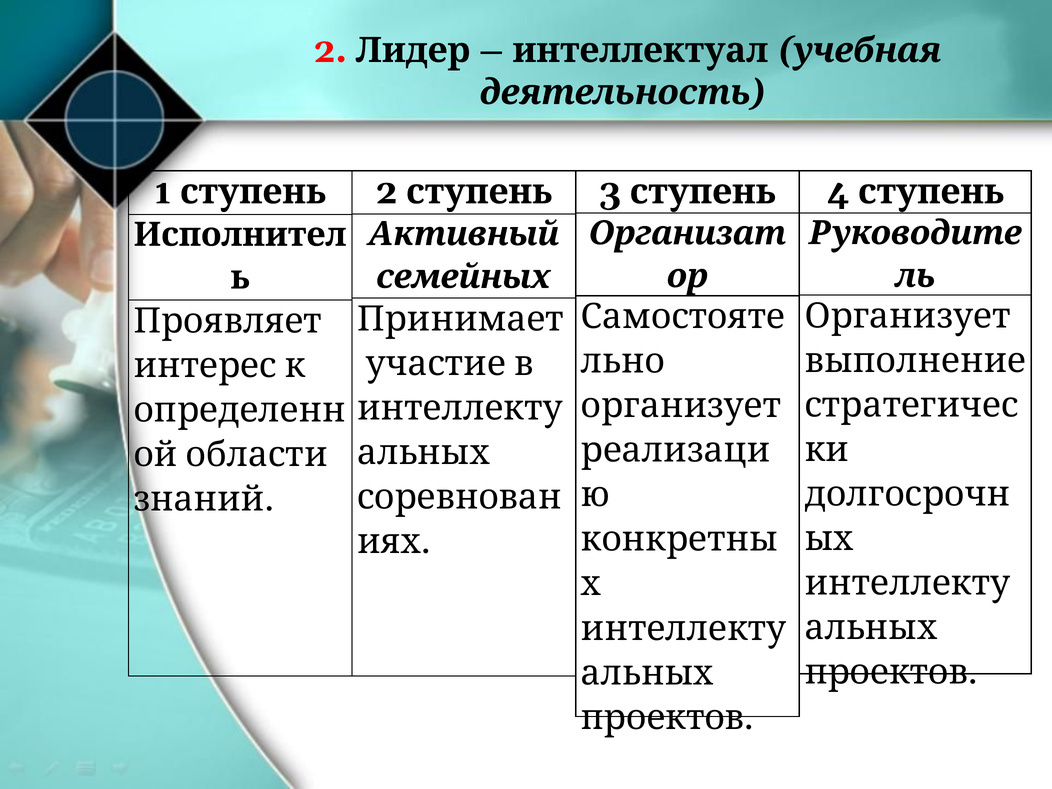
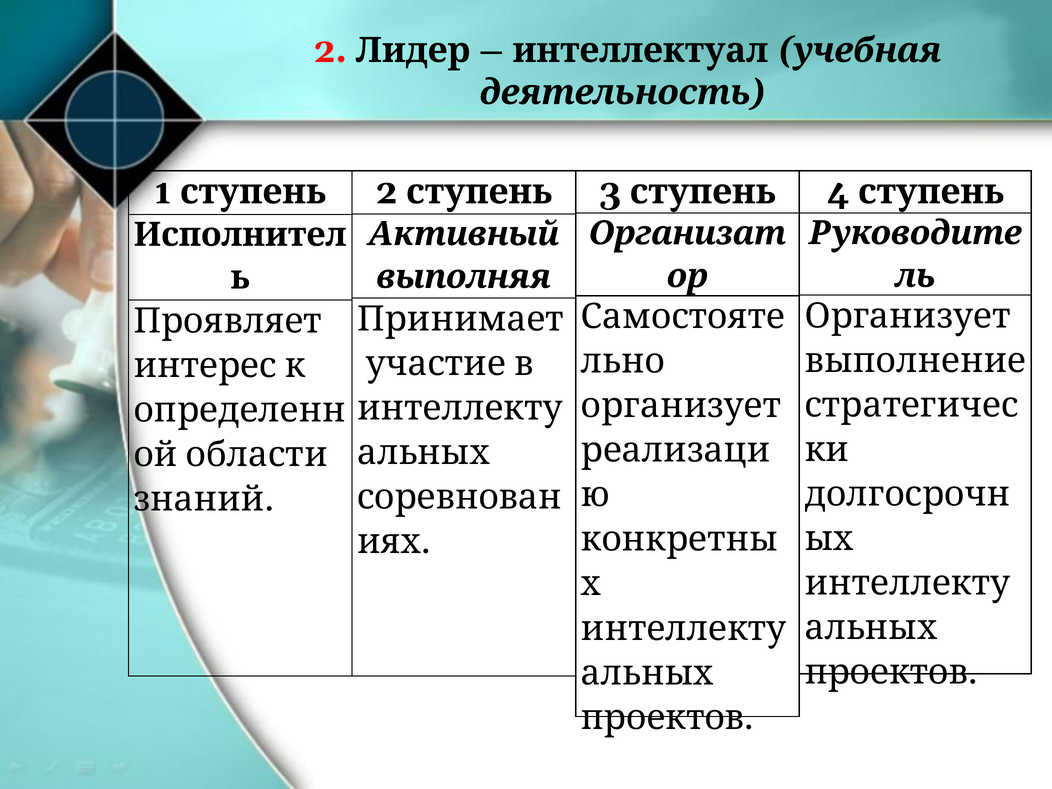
семейных: семейных -> выполняя
